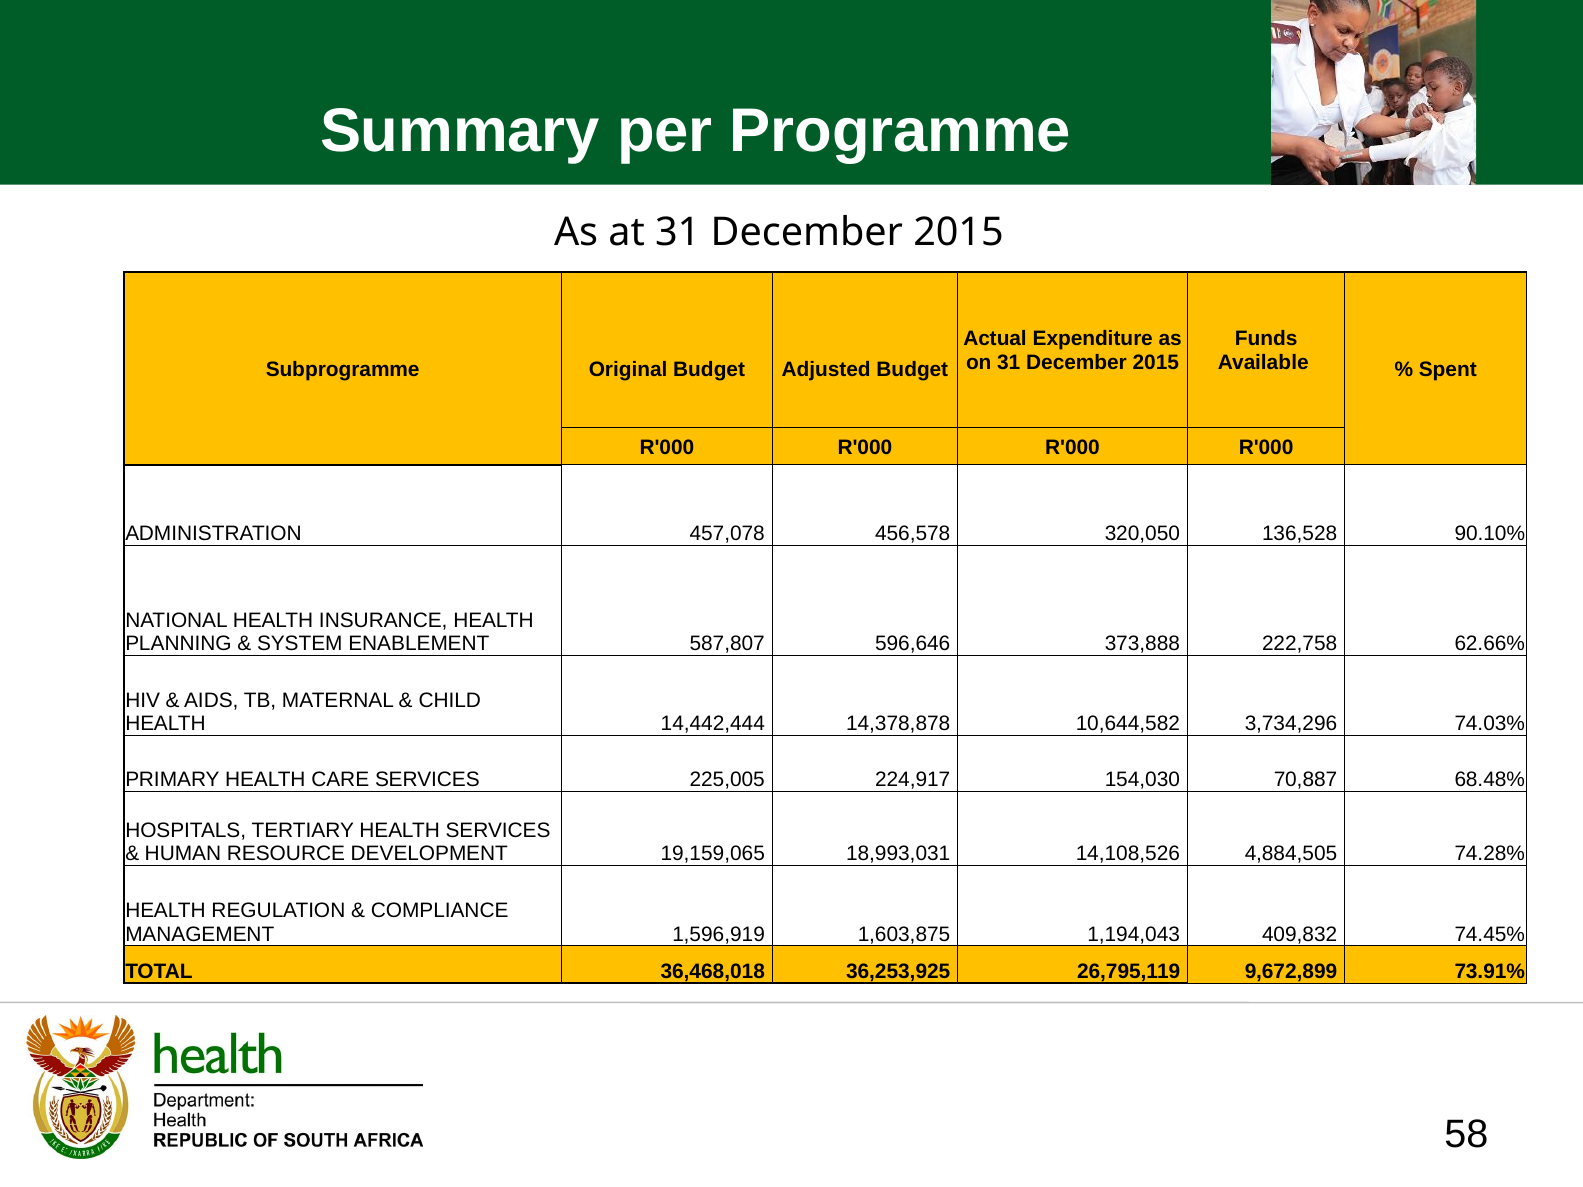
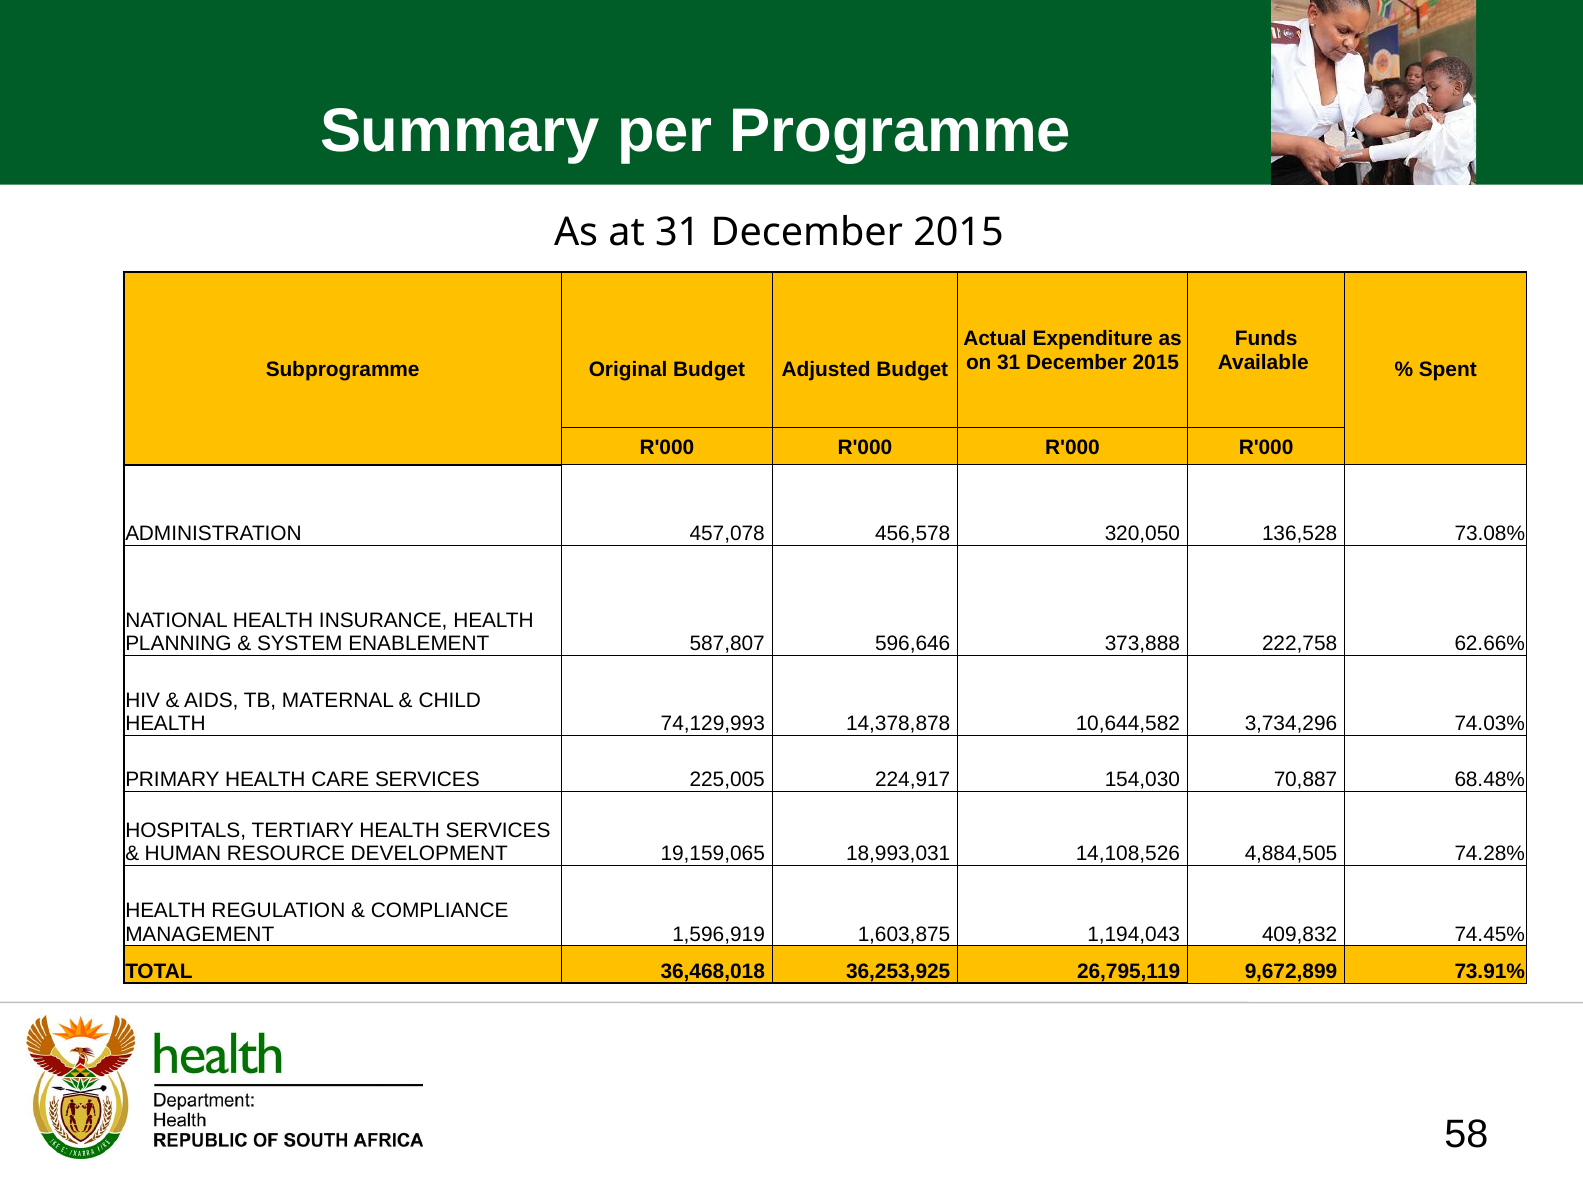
90.10%: 90.10% -> 73.08%
14,442,444: 14,442,444 -> 74,129,993
